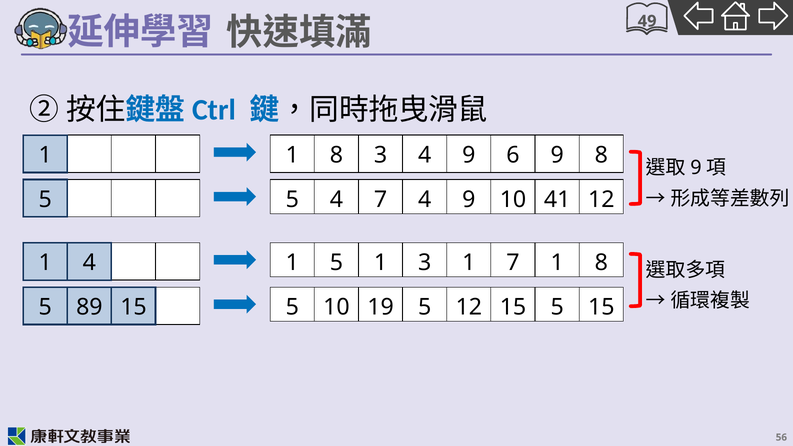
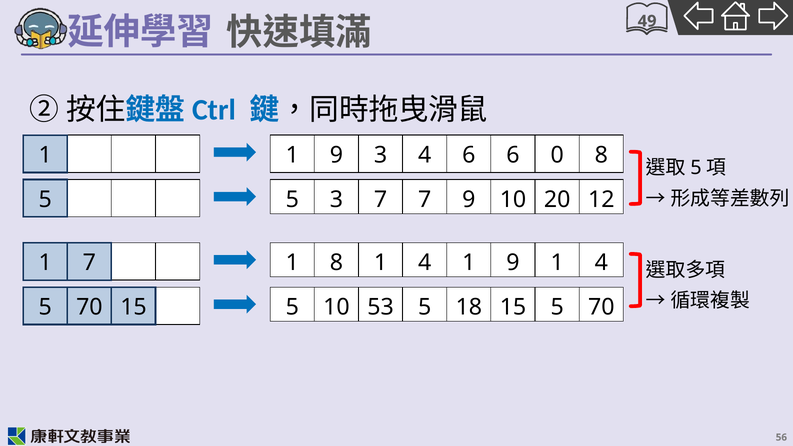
1 1 8: 8 -> 9
3 4 9: 9 -> 6
6 9: 9 -> 0
9 at (696, 168): 9 -> 5
5 4: 4 -> 3
7 4: 4 -> 7
41: 41 -> 20
1 4: 4 -> 7
1 5: 5 -> 8
3 at (425, 263): 3 -> 4
7 at (513, 263): 7 -> 9
8 at (601, 263): 8 -> 4
89 at (89, 307): 89 -> 70
19: 19 -> 53
5 12: 12 -> 18
15 5 15: 15 -> 70
